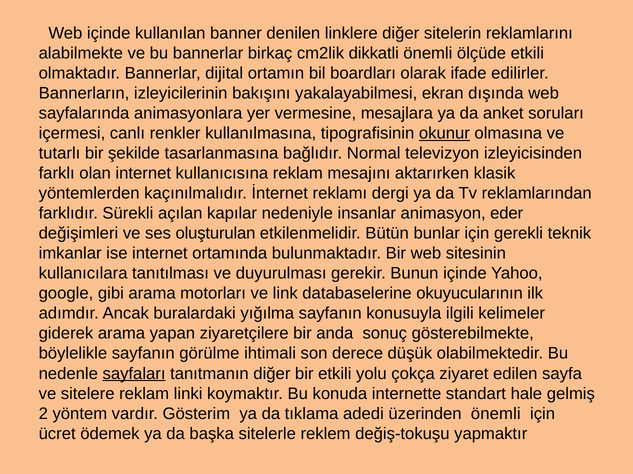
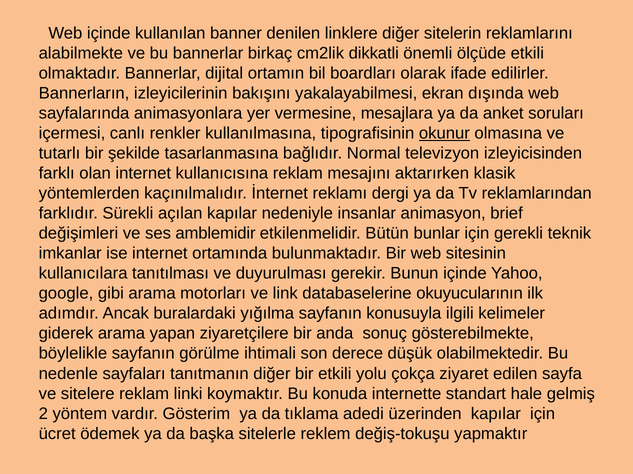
eder: eder -> brief
oluşturulan: oluşturulan -> amblemidir
sayfaları underline: present -> none
üzerinden önemli: önemli -> kapılar
